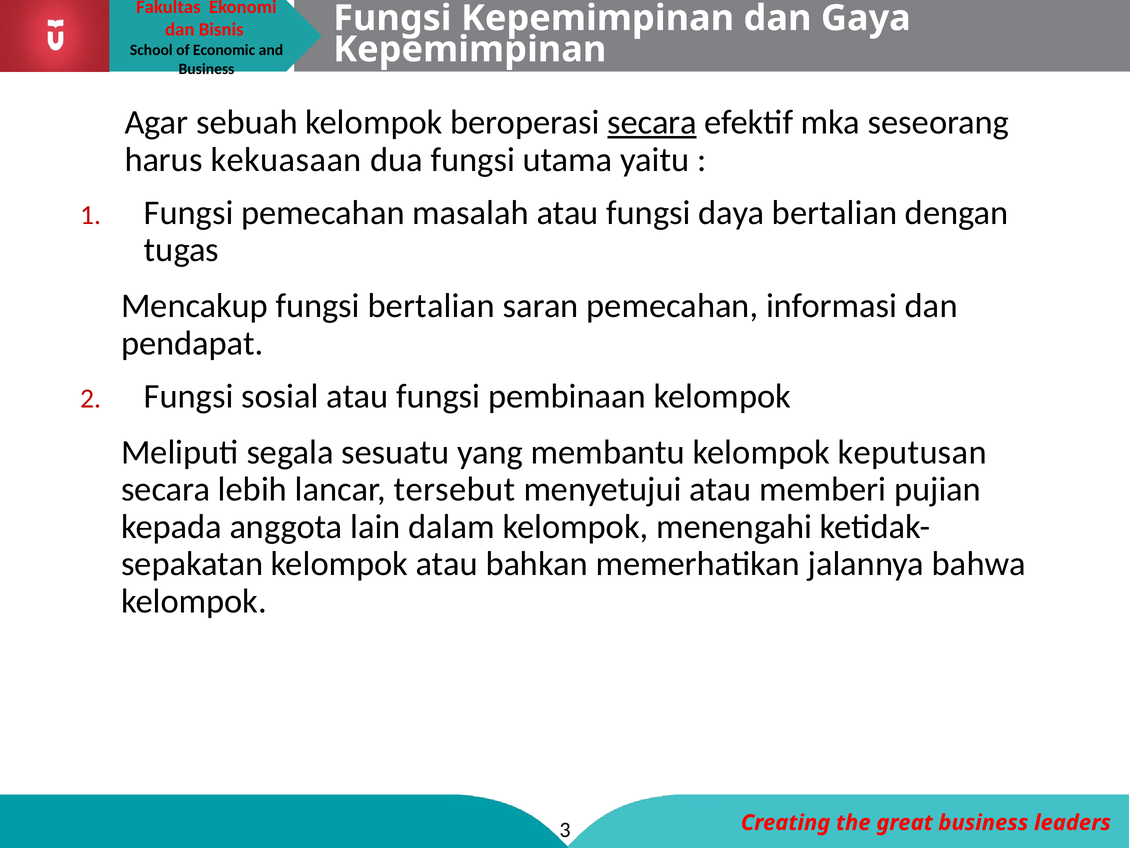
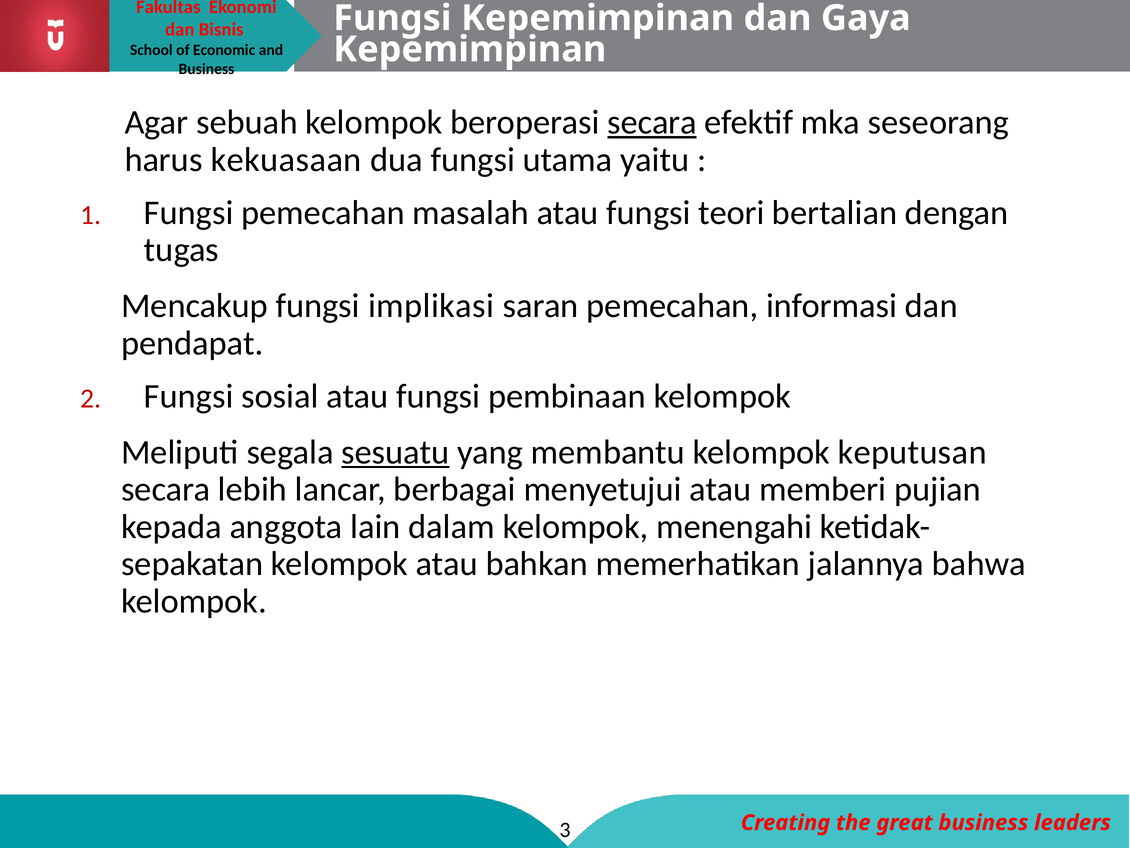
daya: daya -> teori
fungsi bertalian: bertalian -> implikasi
sesuatu underline: none -> present
tersebut: tersebut -> berbagai
